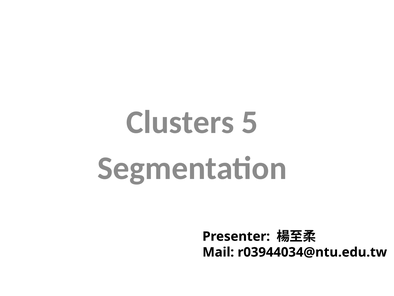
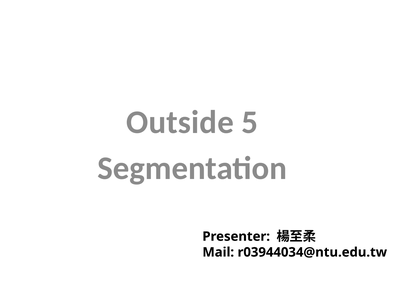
Clusters: Clusters -> Outside
